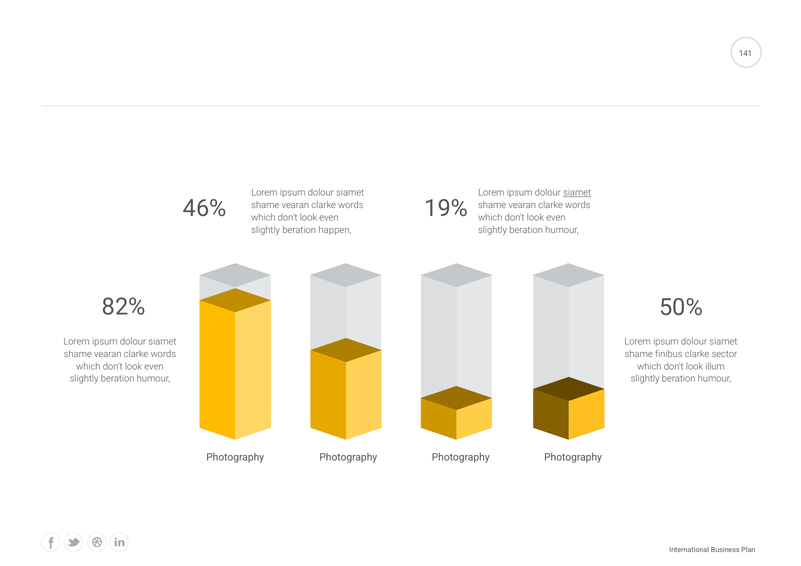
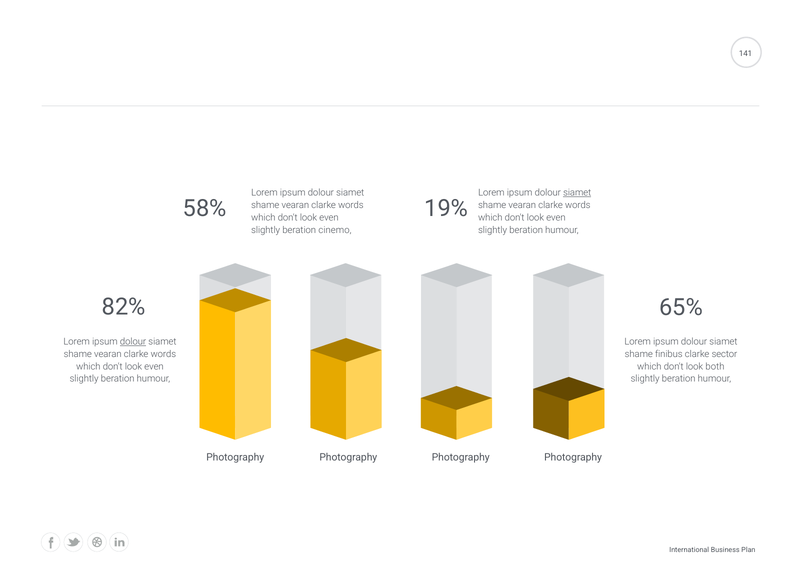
46%: 46% -> 58%
happen: happen -> cinemo
50%: 50% -> 65%
dolour at (133, 342) underline: none -> present
illum: illum -> both
